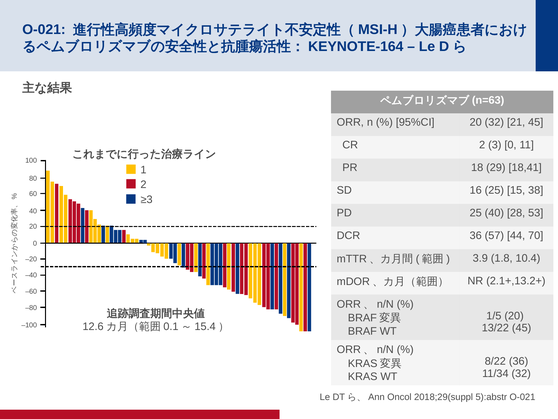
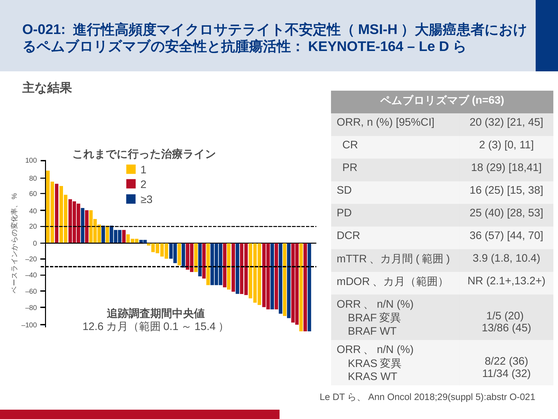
13/22: 13/22 -> 13/86
